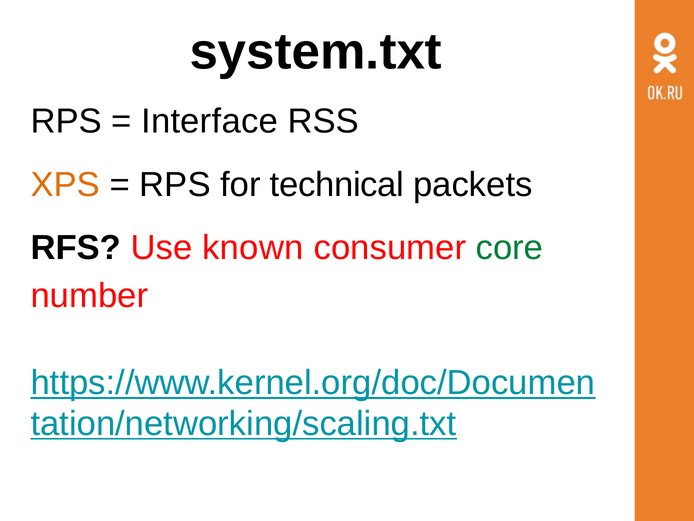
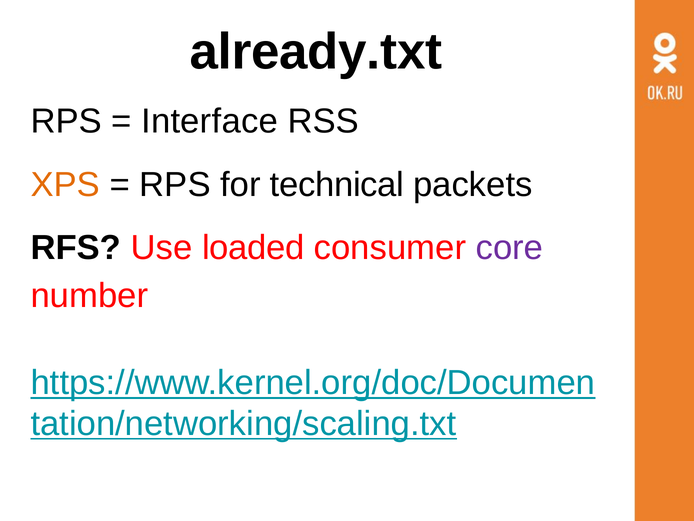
system.txt: system.txt -> already.txt
known: known -> loaded
core colour: green -> purple
